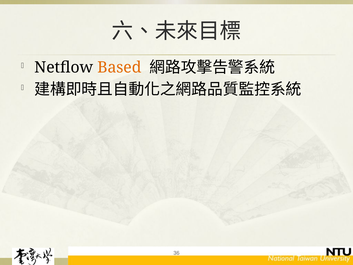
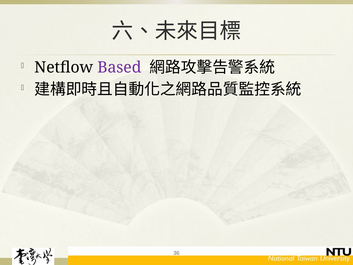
Based colour: orange -> purple
